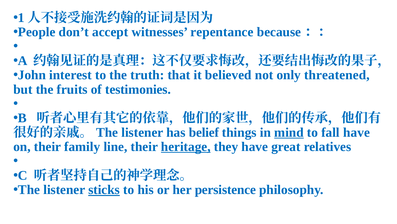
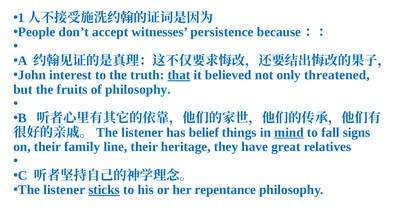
repentance: repentance -> persistence
that underline: none -> present
of testimonies: testimonies -> philosophy
fall have: have -> signs
heritage underline: present -> none
persistence: persistence -> repentance
